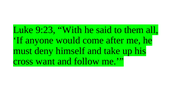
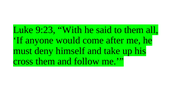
cross want: want -> them
